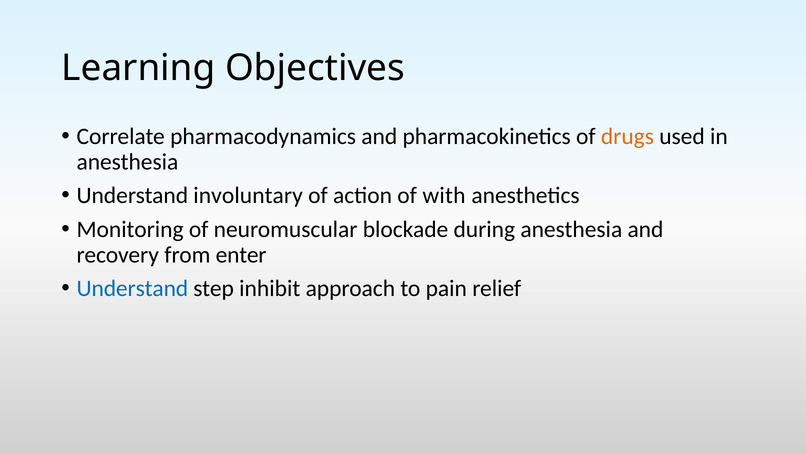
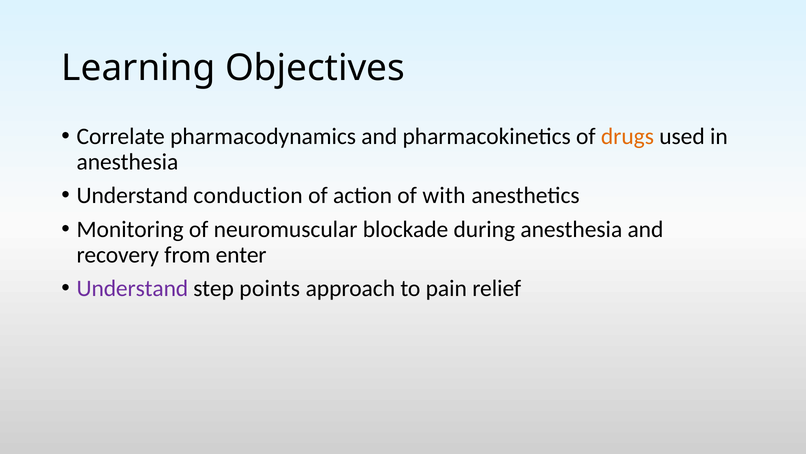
involuntary: involuntary -> conduction
Understand at (132, 288) colour: blue -> purple
inhibit: inhibit -> points
